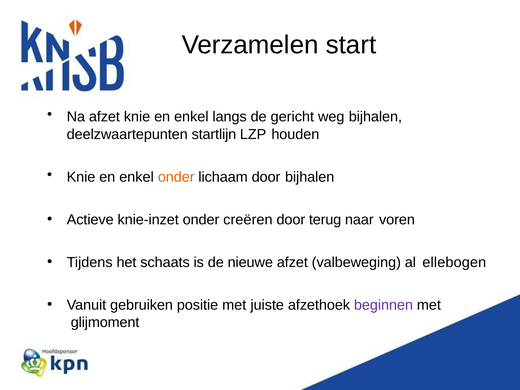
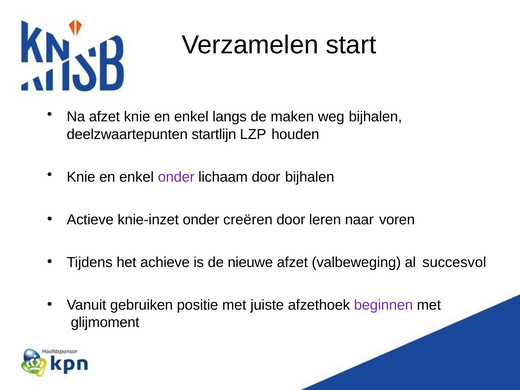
gericht: gericht -> maken
onder at (176, 177) colour: orange -> purple
terug: terug -> leren
schaats: schaats -> achieve
ellebogen: ellebogen -> succesvol
